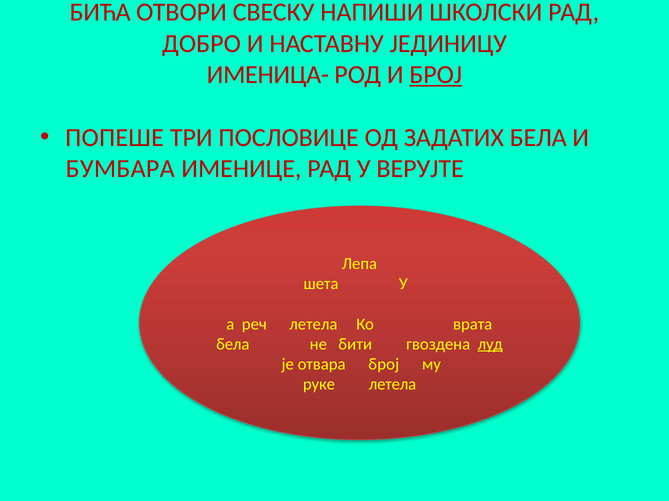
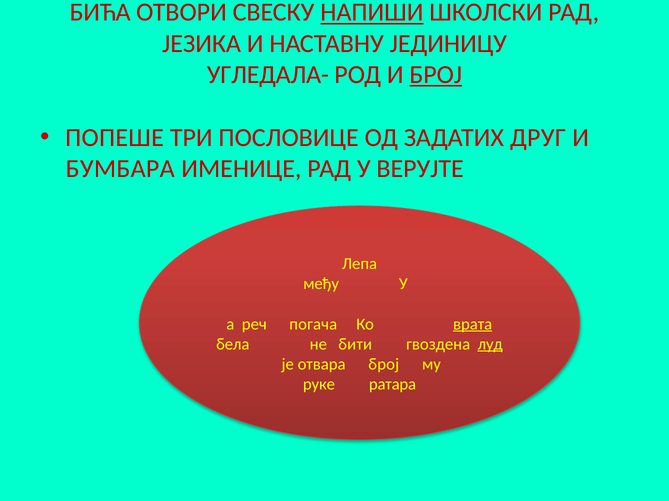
НАПИШИ underline: none -> present
ДОБРО: ДОБРО -> ЈЕЗИКА
ИМЕНИЦА-: ИМЕНИЦА- -> УГЛЕДАЛА-
ЗАДАТИХ БЕЛА: БЕЛА -> ДРУГ
шета: шета -> међу
реч летела: летела -> погача
врата underline: none -> present
руке летела: летела -> ратара
